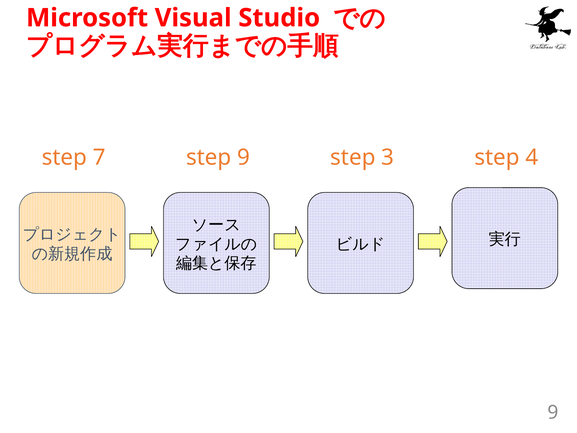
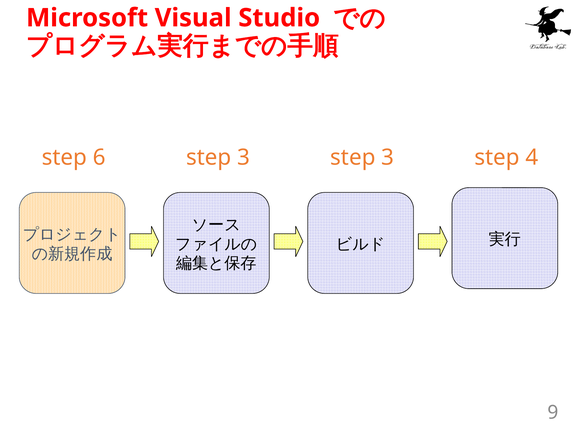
7: 7 -> 6
9 at (243, 157): 9 -> 3
